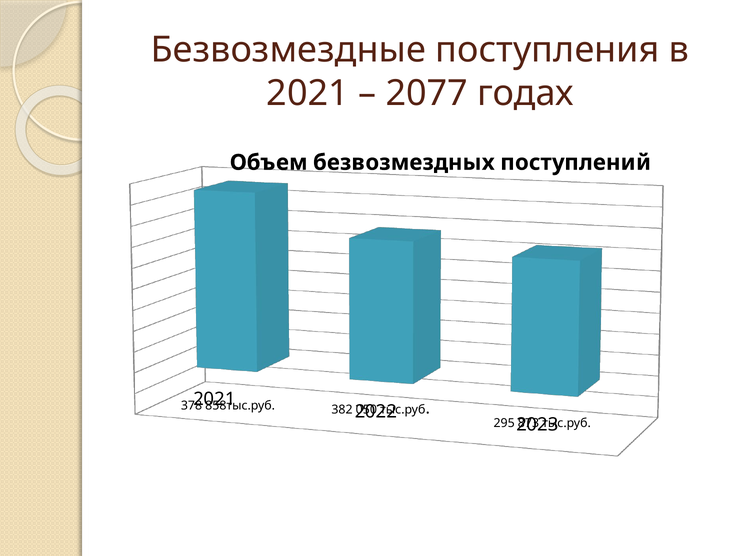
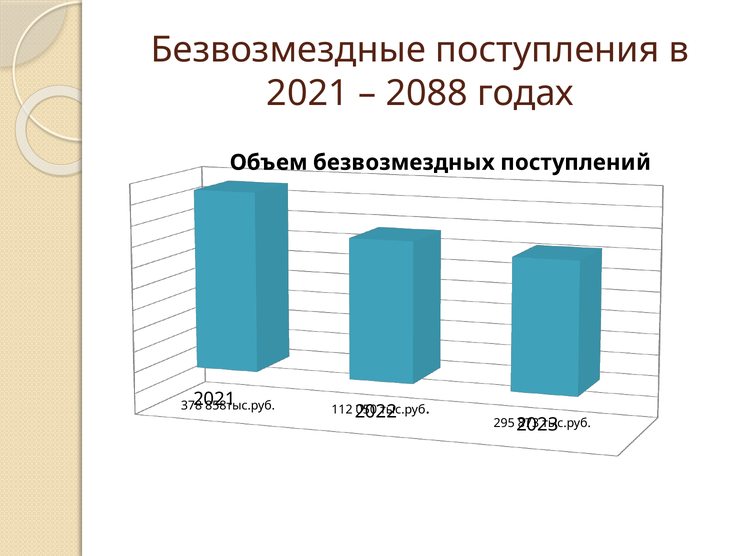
2077: 2077 -> 2088
382: 382 -> 112
